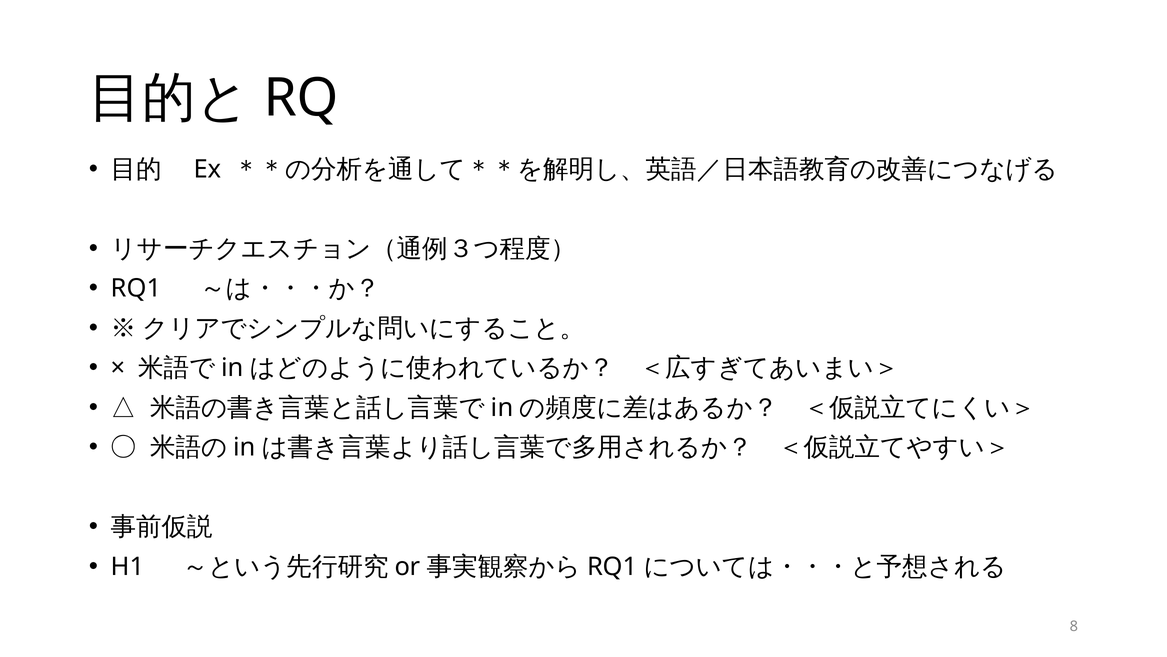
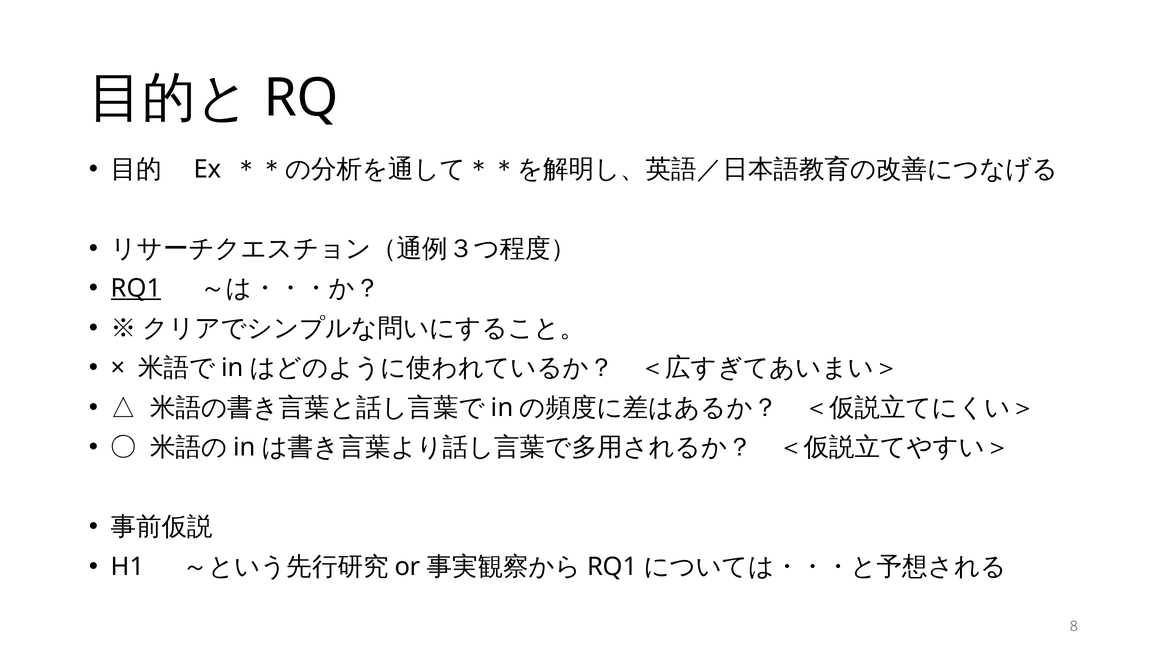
RQ1 at (136, 288) underline: none -> present
